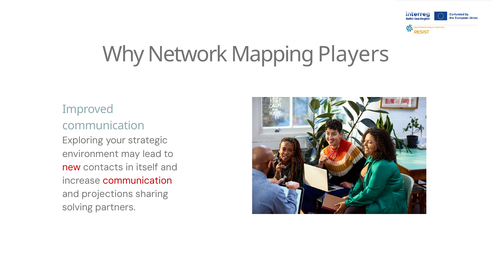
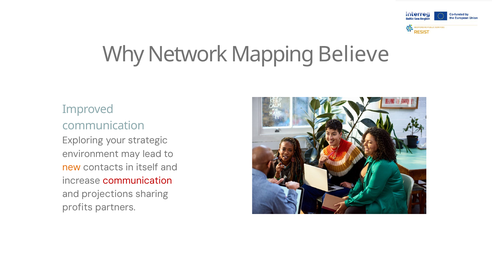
Players: Players -> Believe
new colour: red -> orange
solving: solving -> profits
